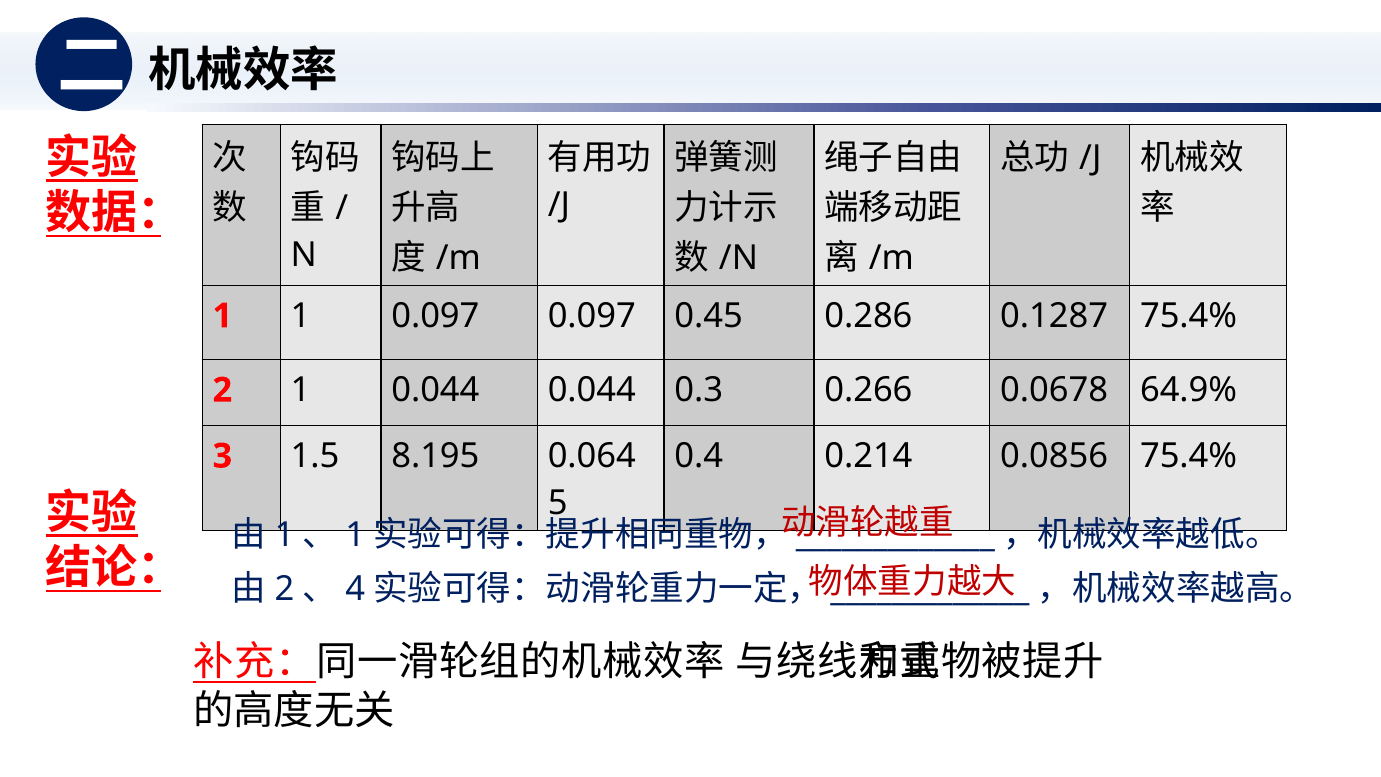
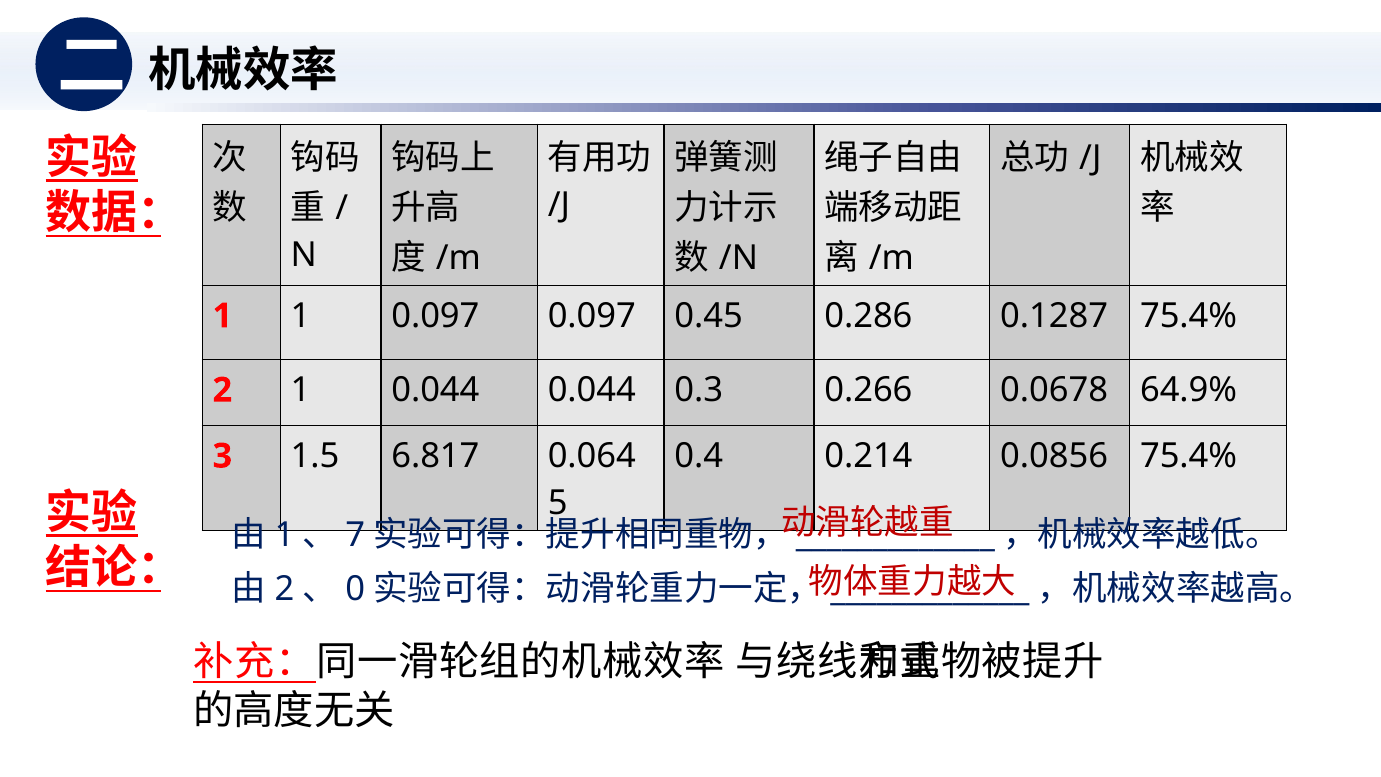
8.195: 8.195 -> 6.817
1 at (355, 535): 1 -> 7
4: 4 -> 0
